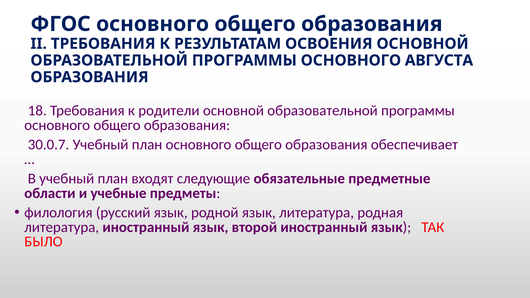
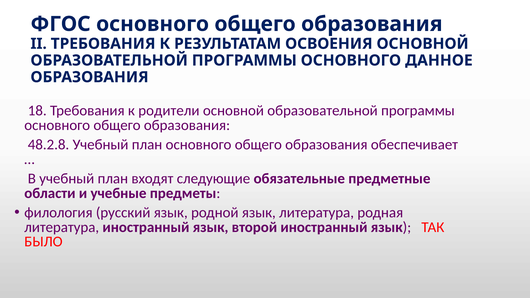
АВГУСТА: АВГУСТА -> ДАННОЕ
30.0.7: 30.0.7 -> 48.2.8
